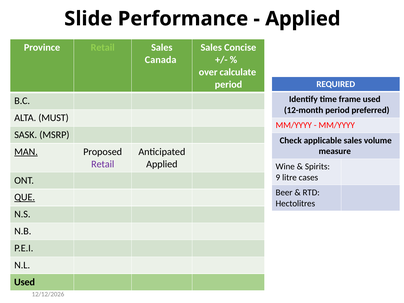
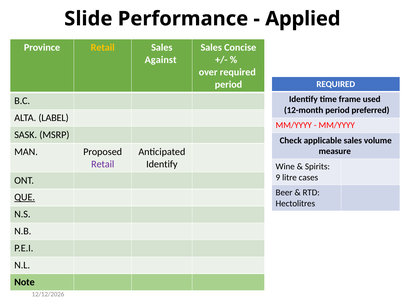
Retail at (103, 48) colour: light green -> yellow
Canada: Canada -> Against
over calculate: calculate -> required
MUST: MUST -> LABEL
MAN underline: present -> none
Applied at (162, 164): Applied -> Identify
Used at (25, 282): Used -> Note
